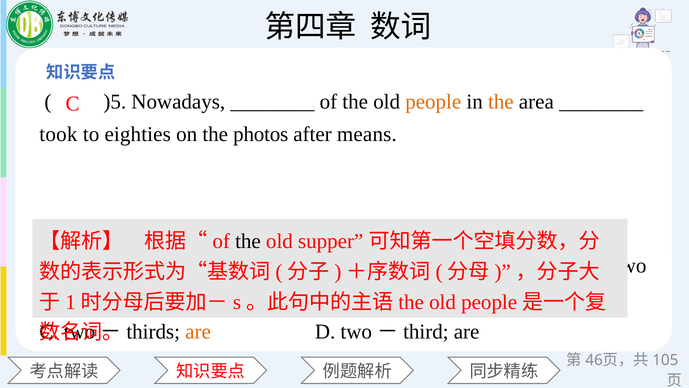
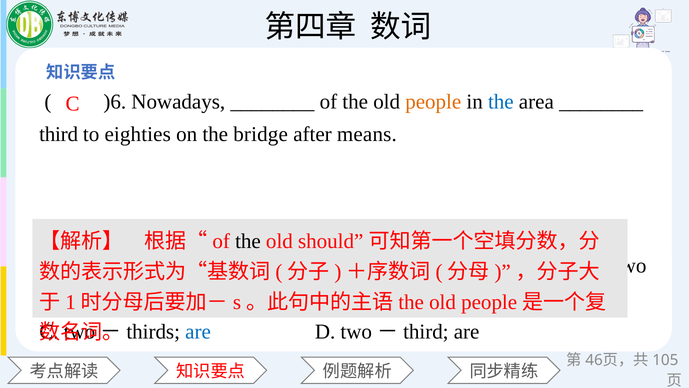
)5: )5 -> )6
the at (501, 102) colour: orange -> blue
took: took -> third
photos: photos -> bridge
supper: supper -> should
are at (198, 331) colour: orange -> blue
